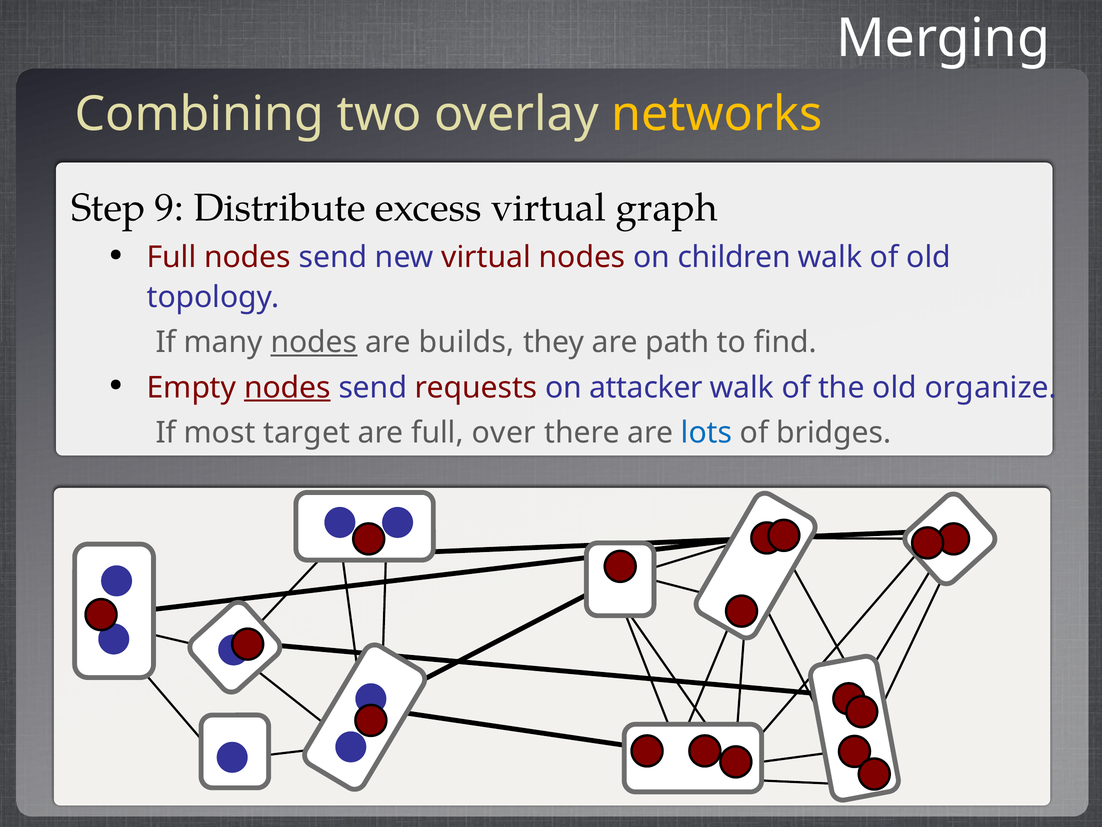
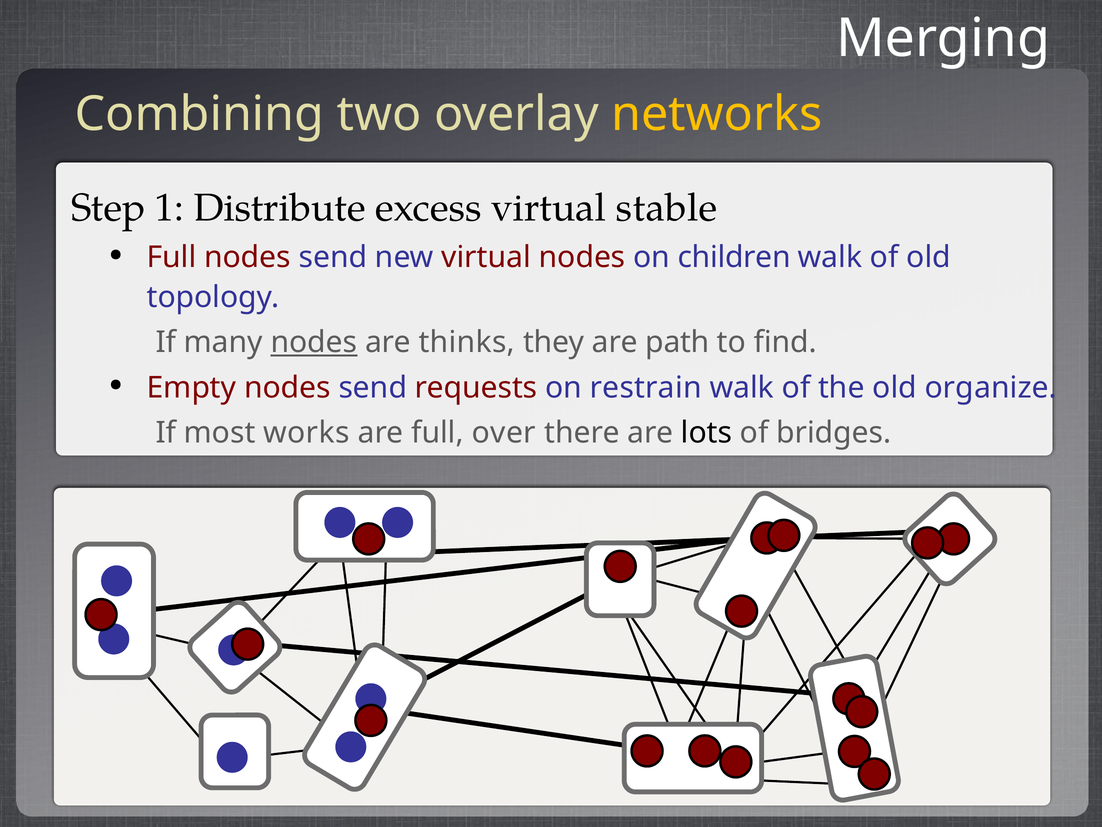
9: 9 -> 1
graph: graph -> stable
builds: builds -> thinks
nodes at (287, 387) underline: present -> none
attacker: attacker -> restrain
target: target -> works
lots colour: blue -> black
